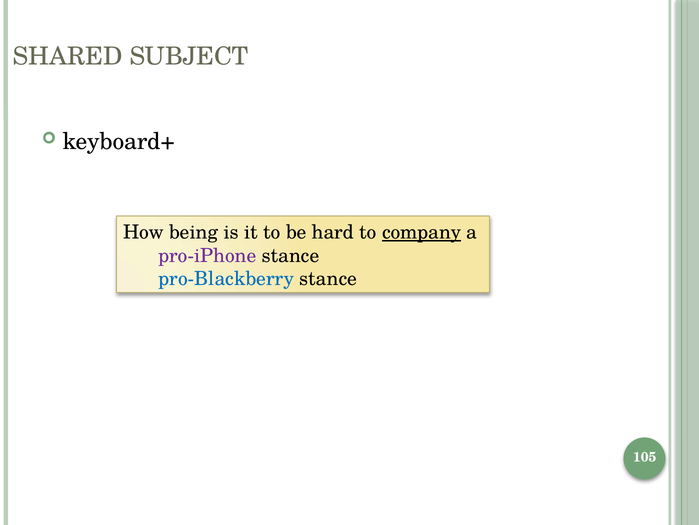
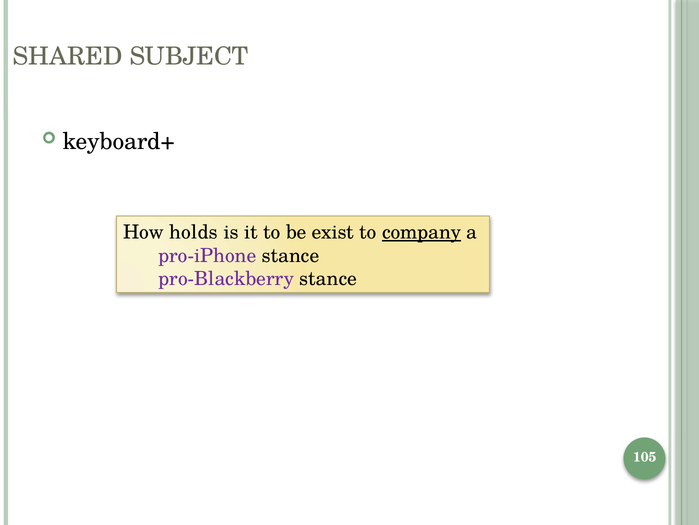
being: being -> holds
hard: hard -> exist
pro-Blackberry colour: blue -> purple
